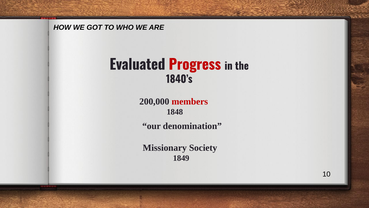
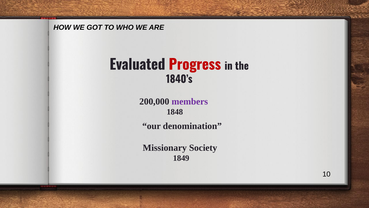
members colour: red -> purple
